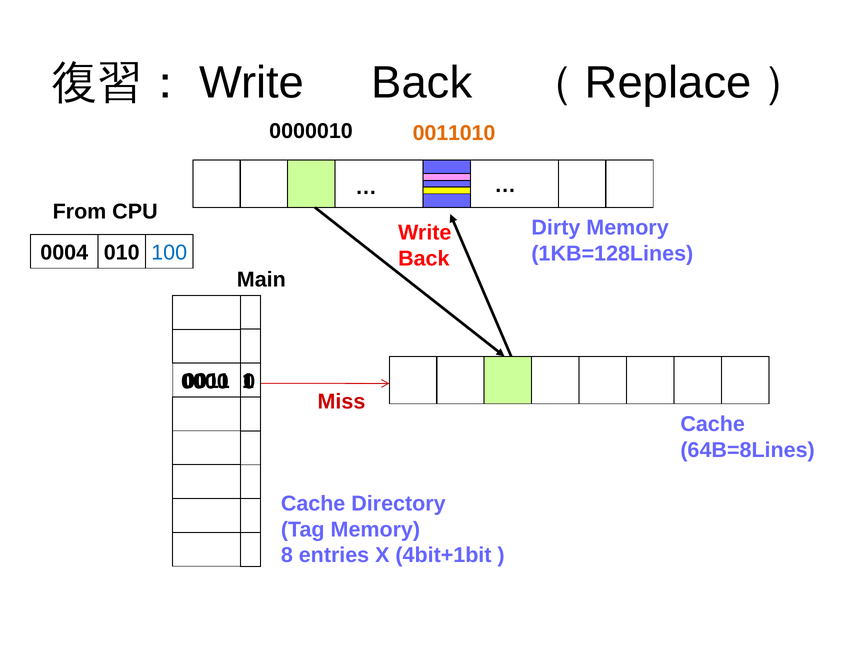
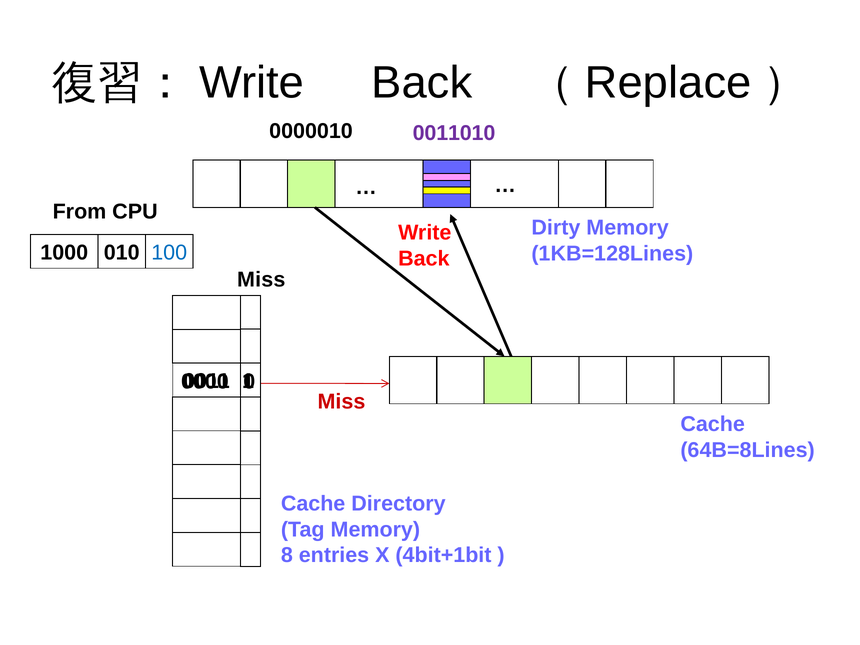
0011010 colour: orange -> purple
0004: 0004 -> 1000
Main at (261, 280): Main -> Miss
